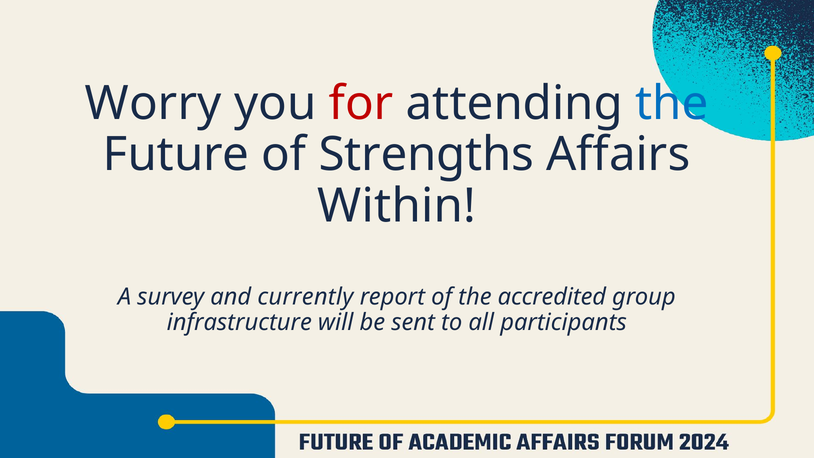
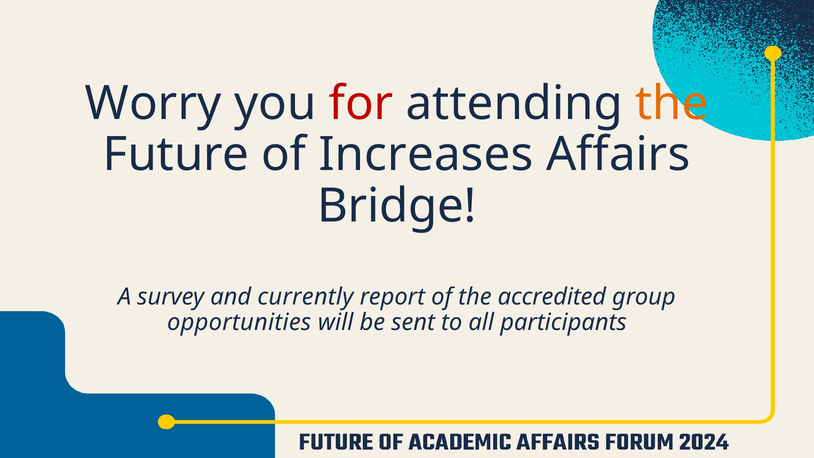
the at (672, 103) colour: blue -> orange
Strengths: Strengths -> Increases
Within: Within -> Bridge
infrastructure: infrastructure -> opportunities
